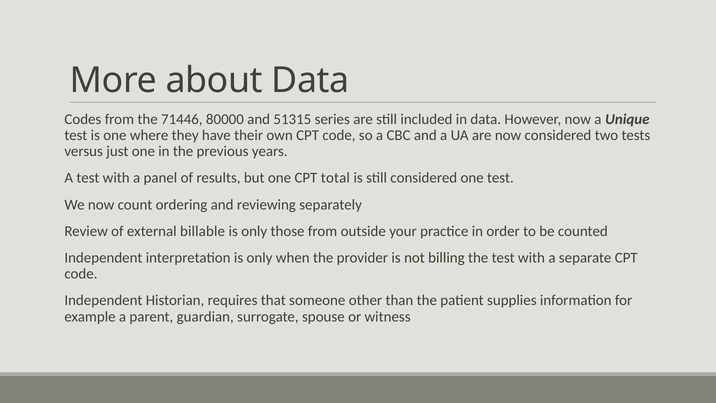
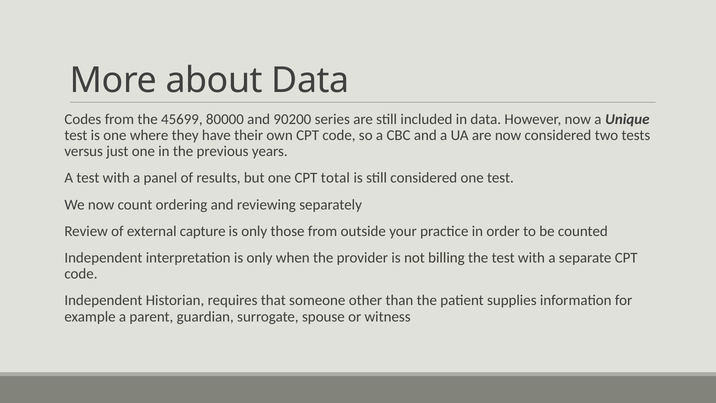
71446: 71446 -> 45699
51315: 51315 -> 90200
billable: billable -> capture
